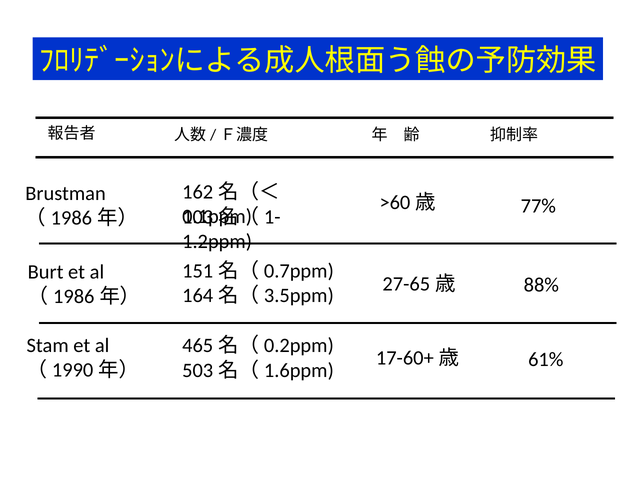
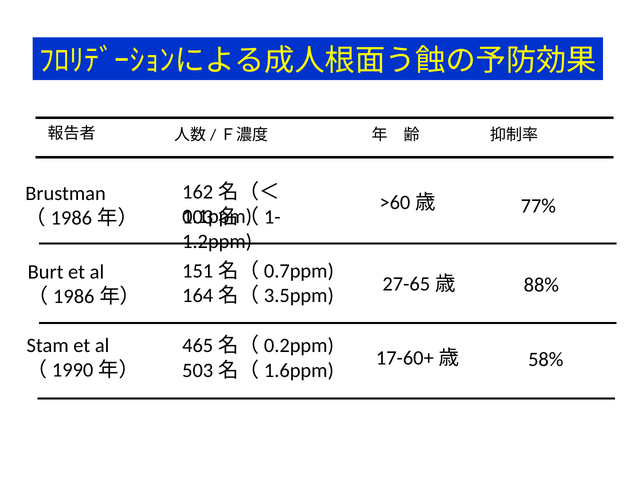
61%: 61% -> 58%
